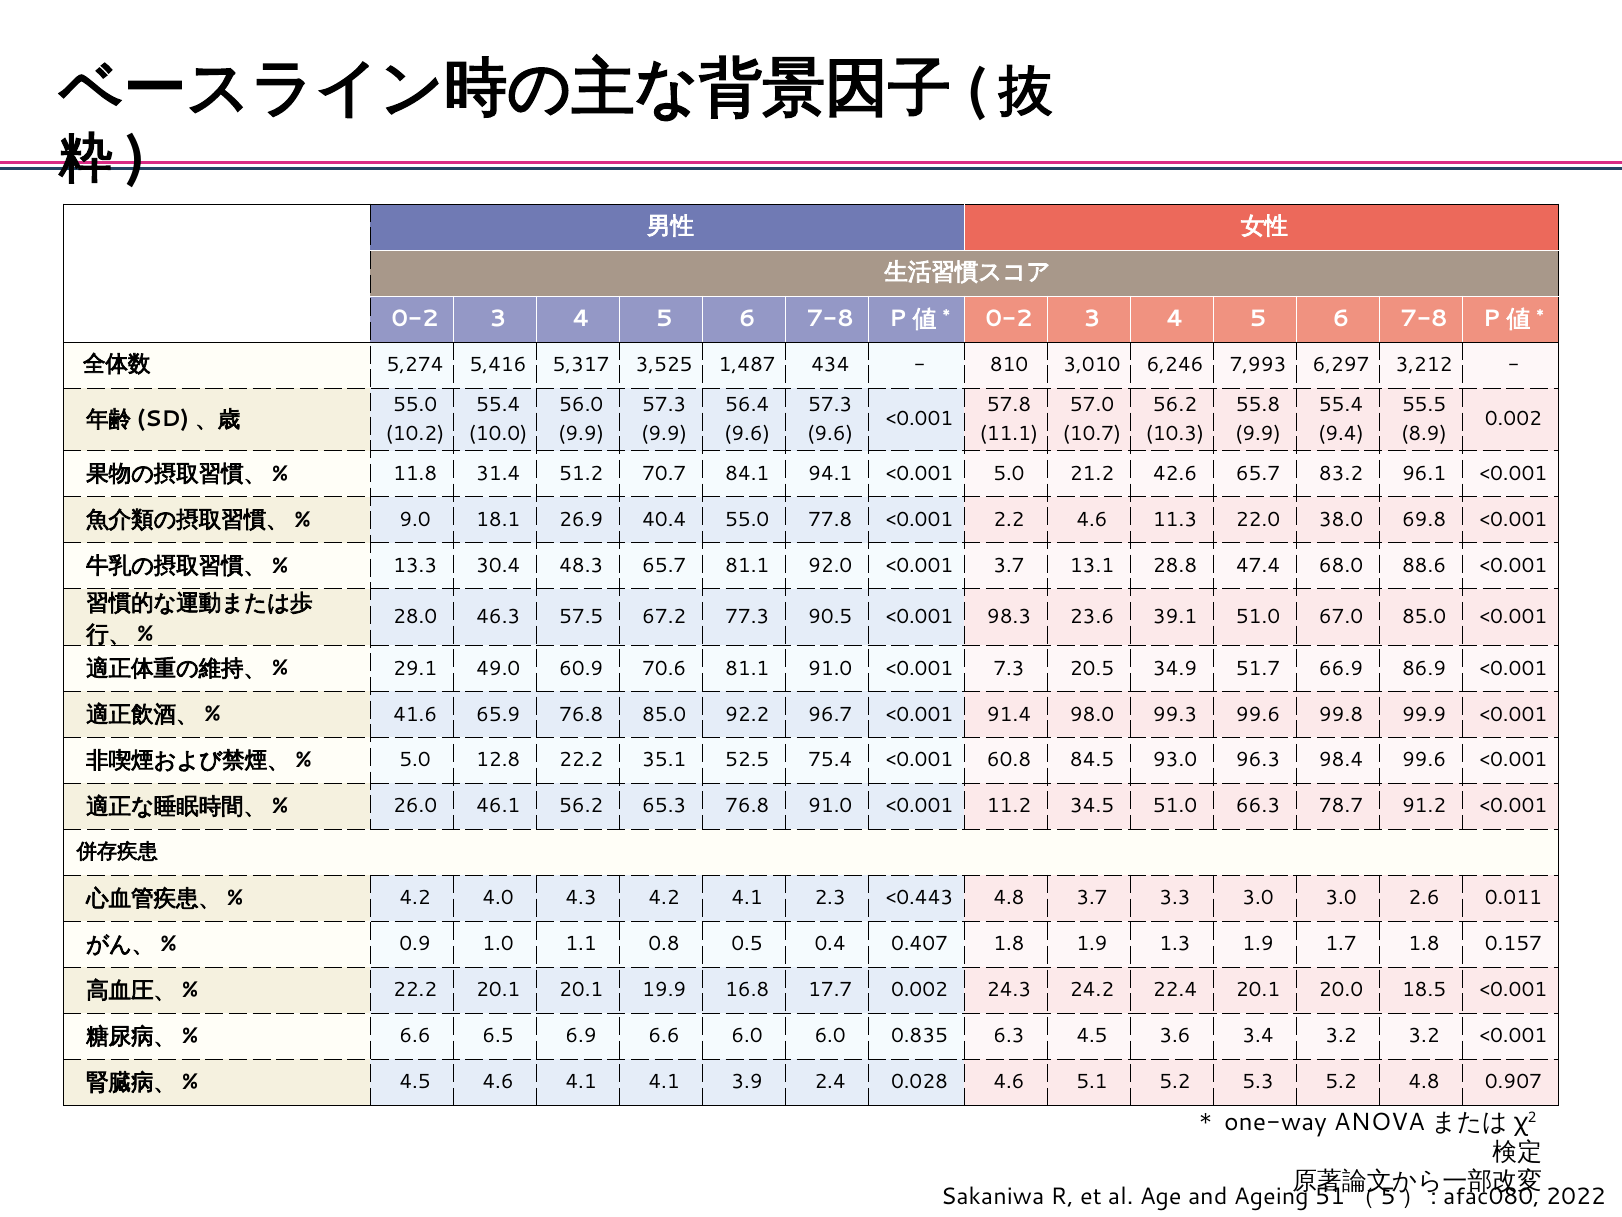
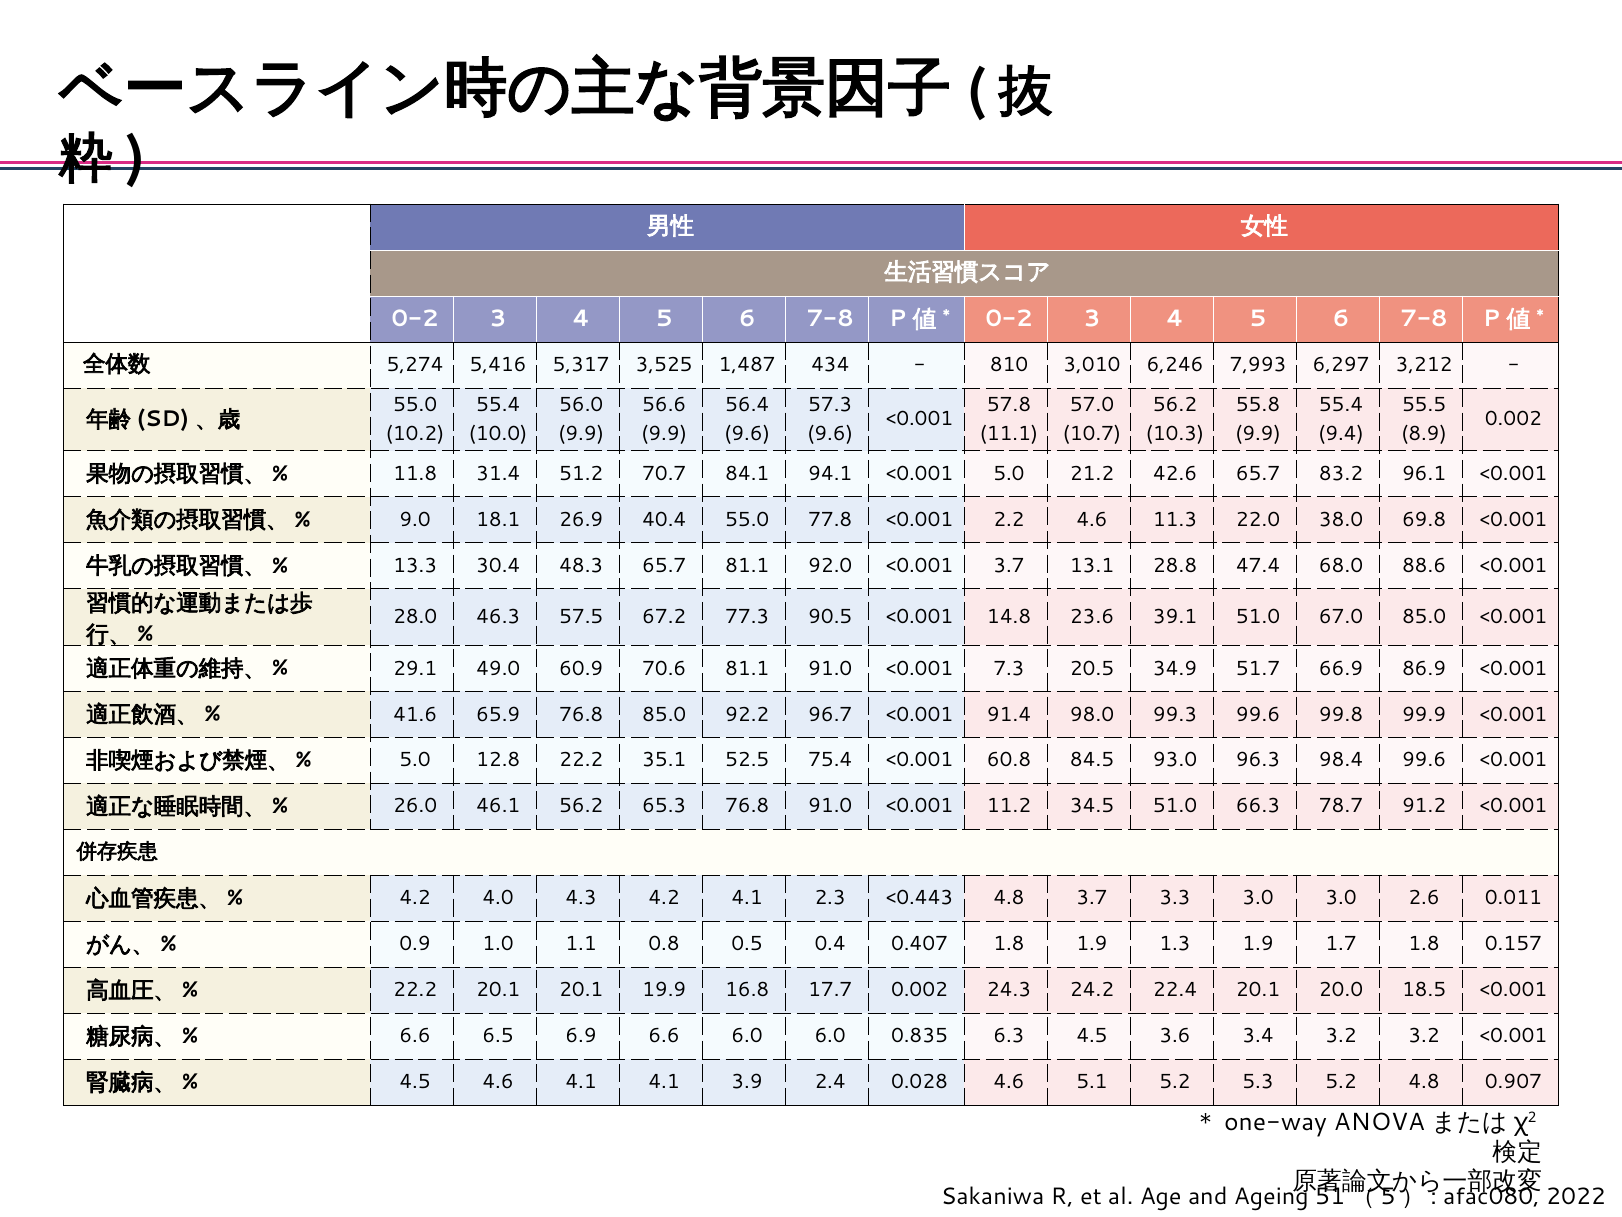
57.3 at (664, 405): 57.3 -> 56.6
98.3: 98.3 -> 14.8
